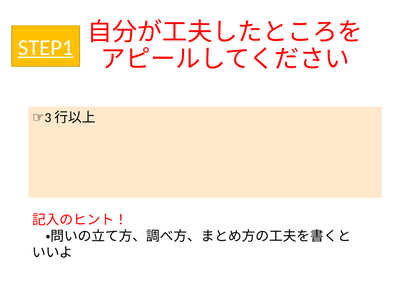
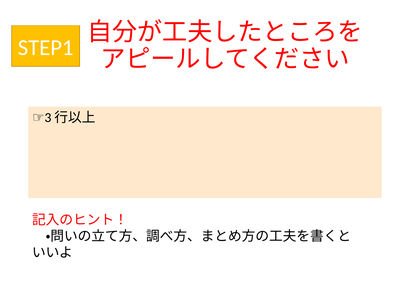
STEP1 underline: present -> none
